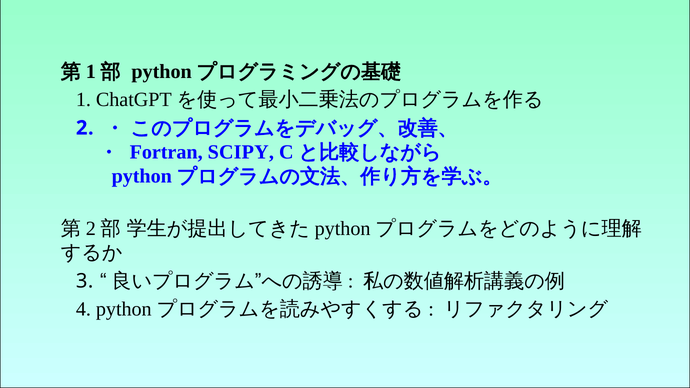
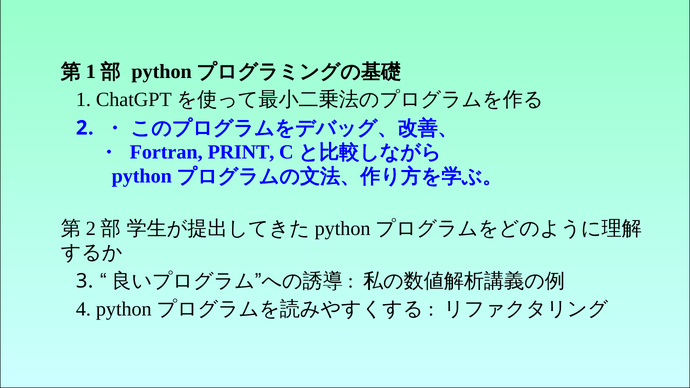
SCIPY: SCIPY -> PRINT
